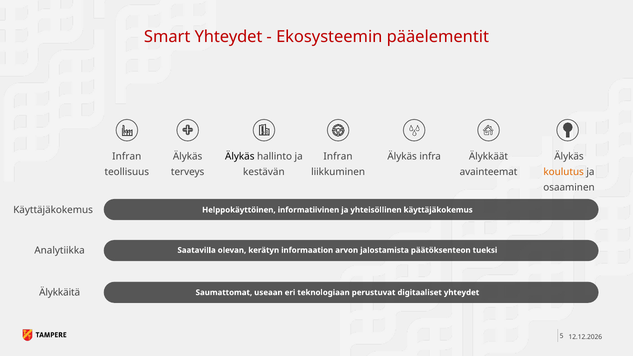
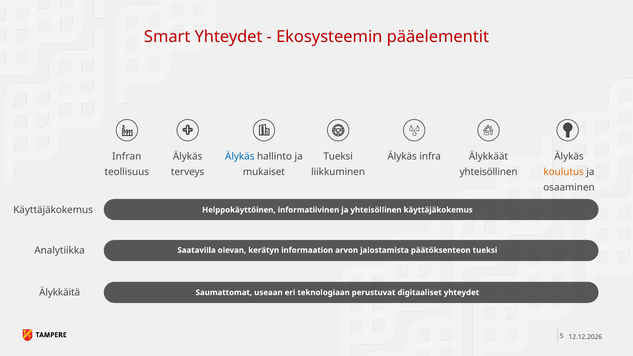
Älykäs at (240, 157) colour: black -> blue
Infran at (338, 157): Infran -> Tueksi
kestävän: kestävän -> mukaiset
avainteemat at (489, 172): avainteemat -> yhteisöllinen
